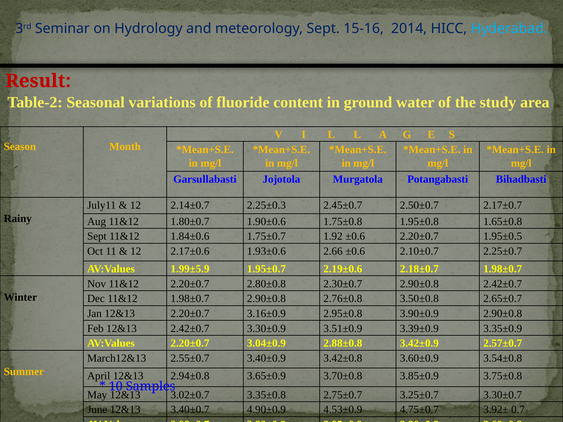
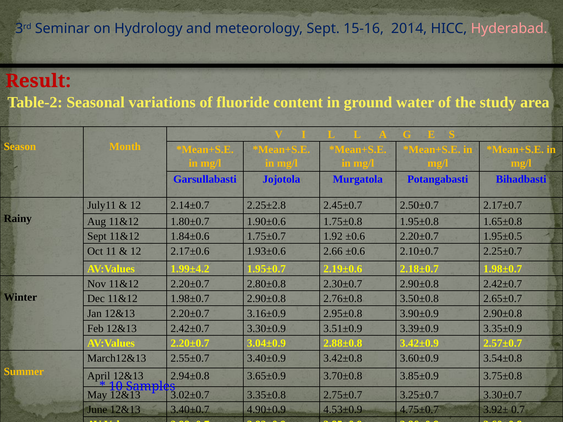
Hyderabad colour: light blue -> pink
2.25±0.3: 2.25±0.3 -> 2.25±2.8
1.99±5.9: 1.99±5.9 -> 1.99±4.2
